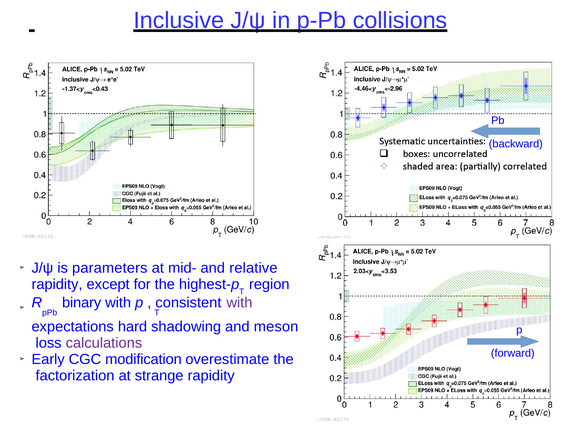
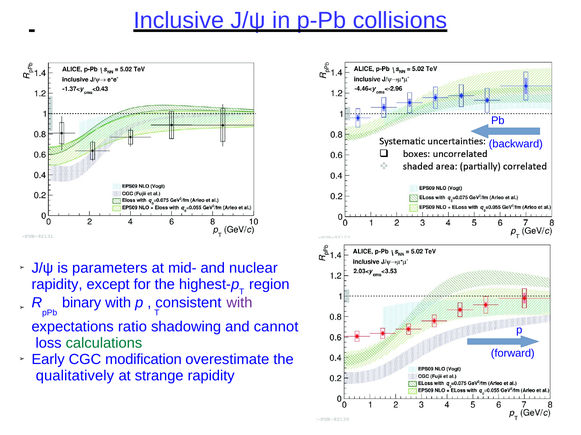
relative: relative -> nuclear
hard: hard -> ratio
meson: meson -> cannot
calculations colour: purple -> green
factorization: factorization -> qualitatively
